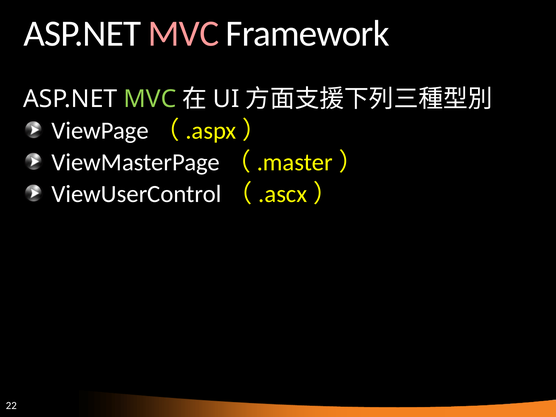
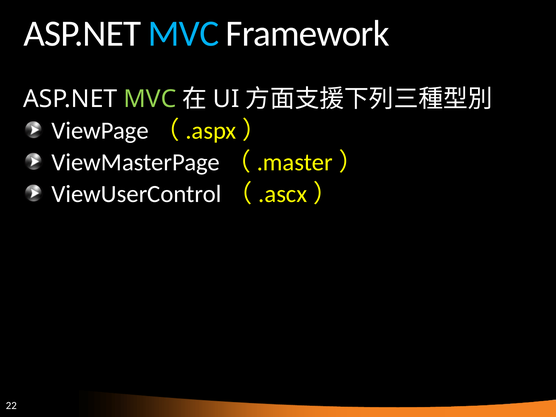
MVC at (184, 34) colour: pink -> light blue
